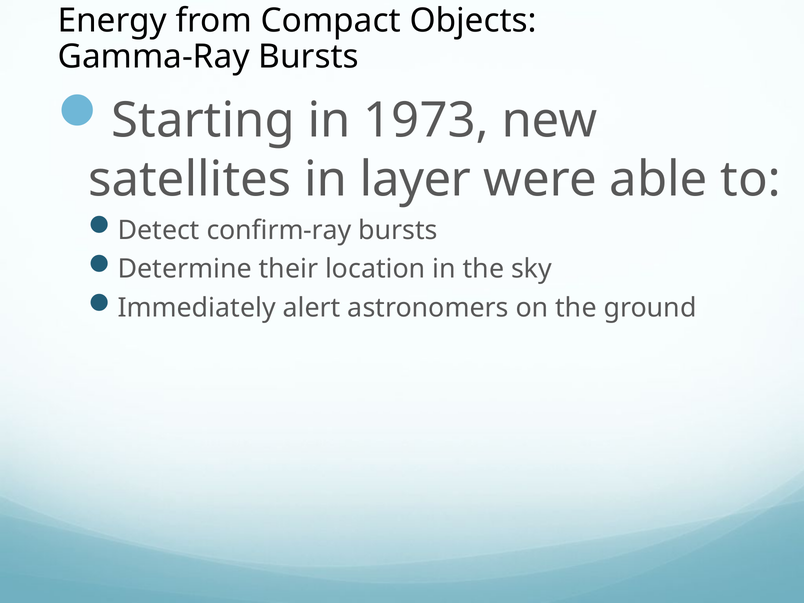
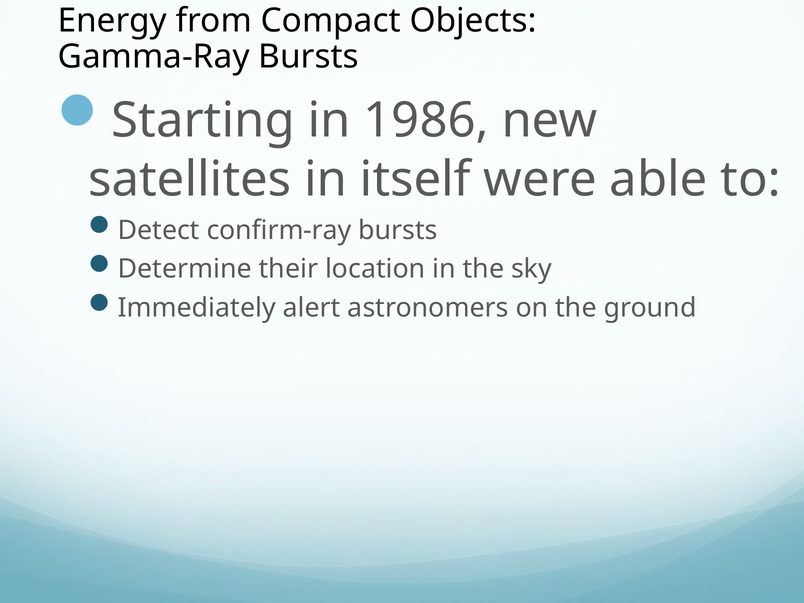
1973: 1973 -> 1986
layer: layer -> itself
